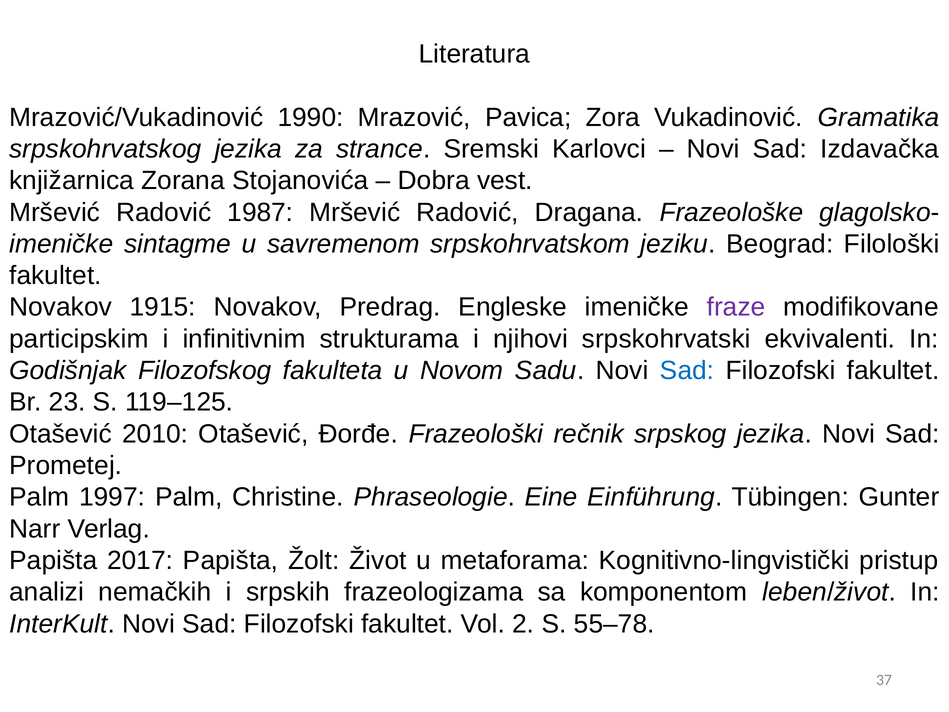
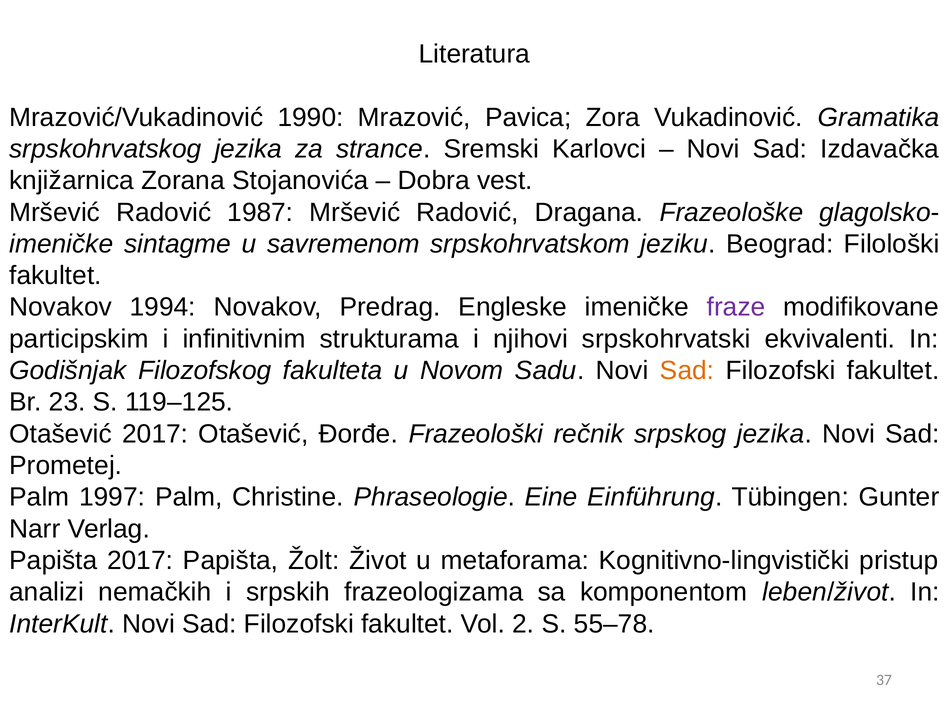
1915: 1915 -> 1994
Sad at (687, 370) colour: blue -> orange
Otašević 2010: 2010 -> 2017
